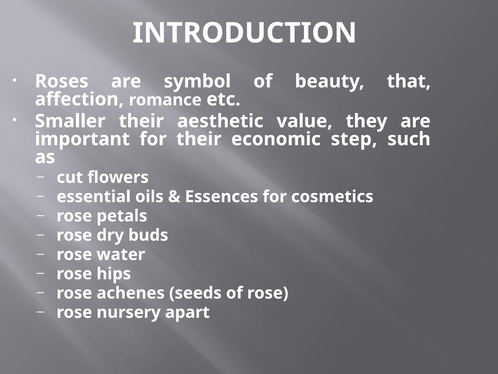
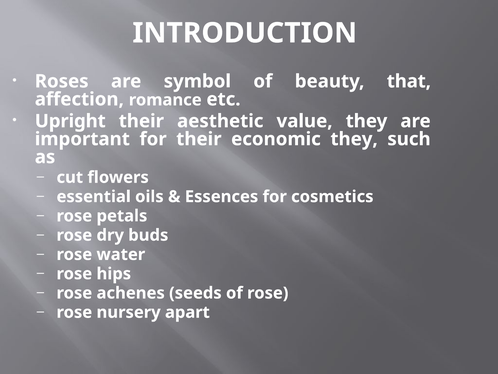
Smaller: Smaller -> Upright
economic step: step -> they
